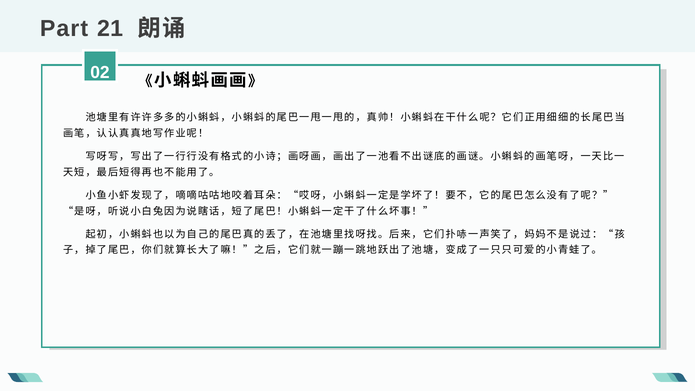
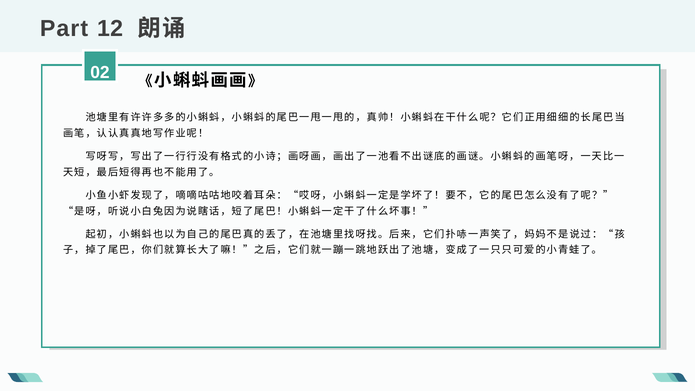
21: 21 -> 12
